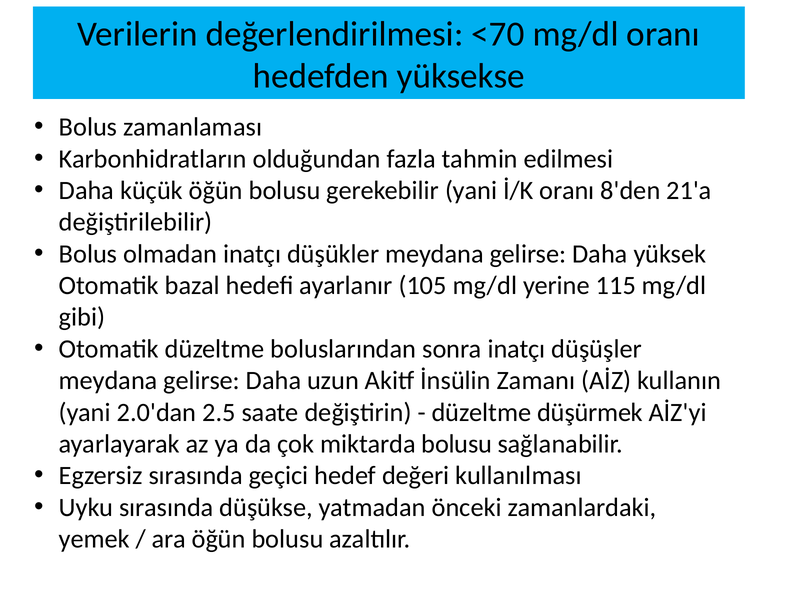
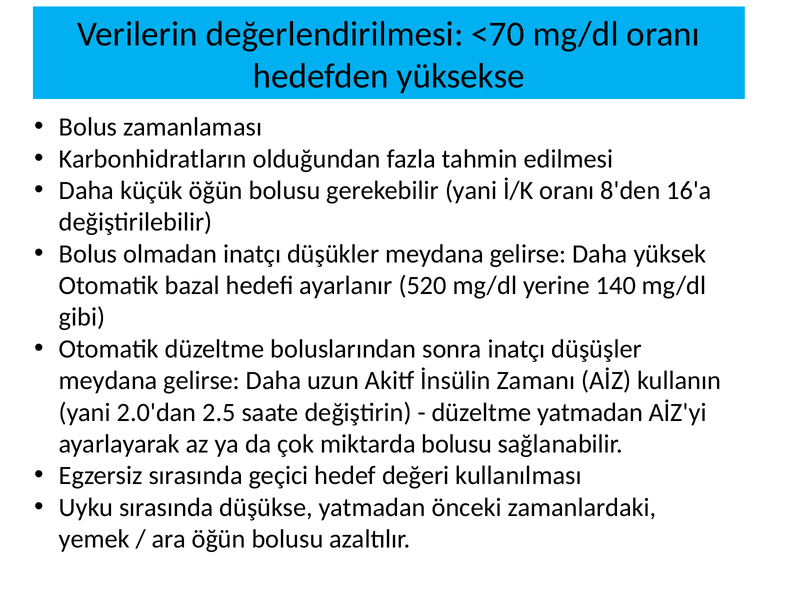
21'a: 21'a -> 16'a
105: 105 -> 520
115: 115 -> 140
düzeltme düşürmek: düşürmek -> yatmadan
